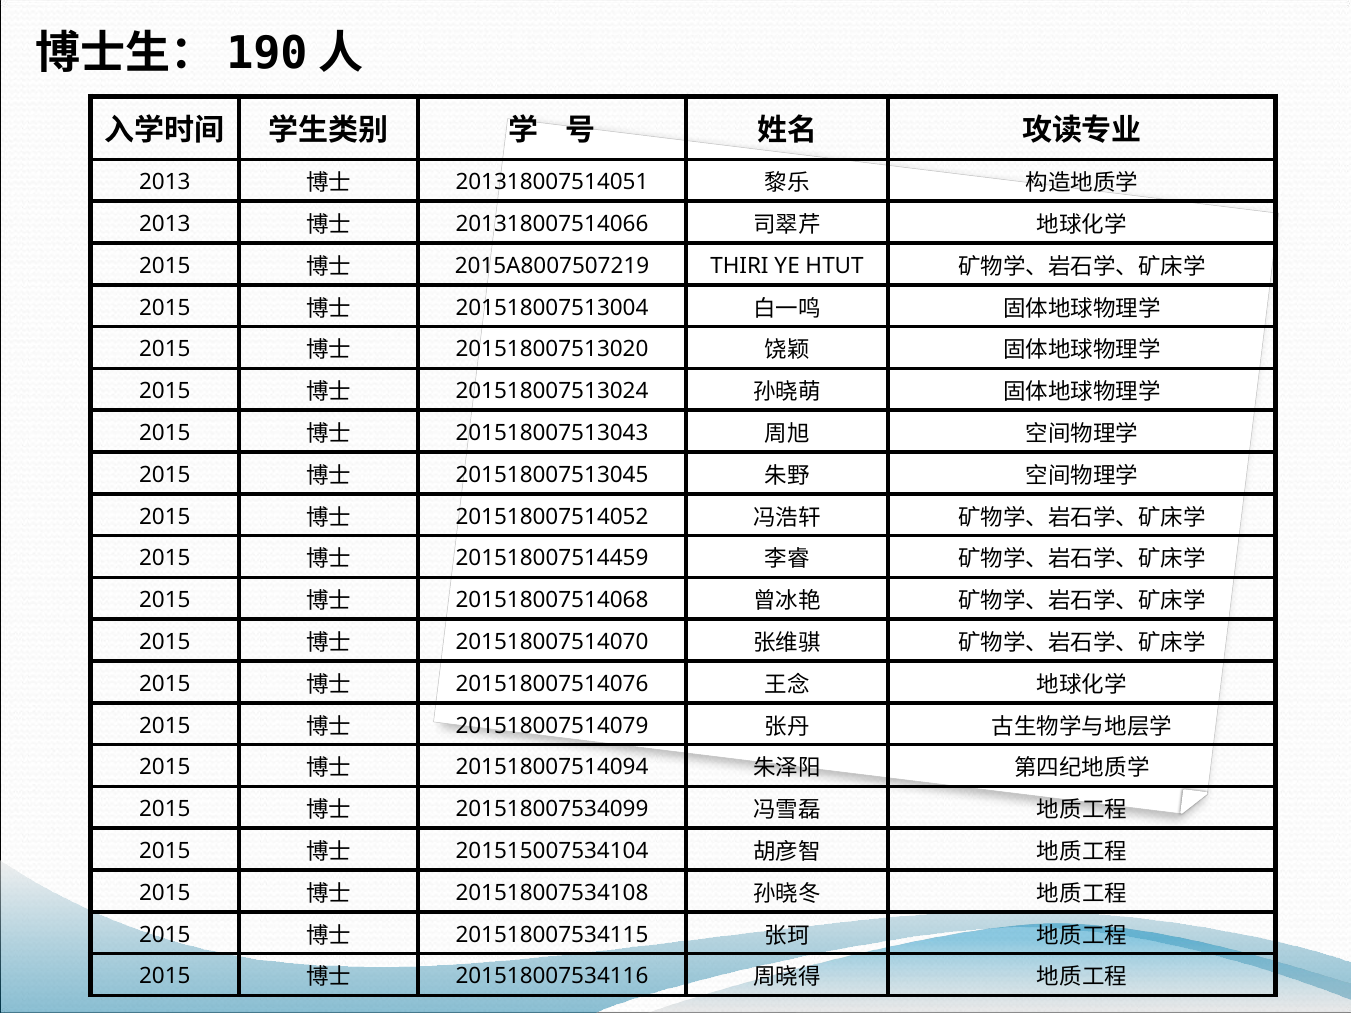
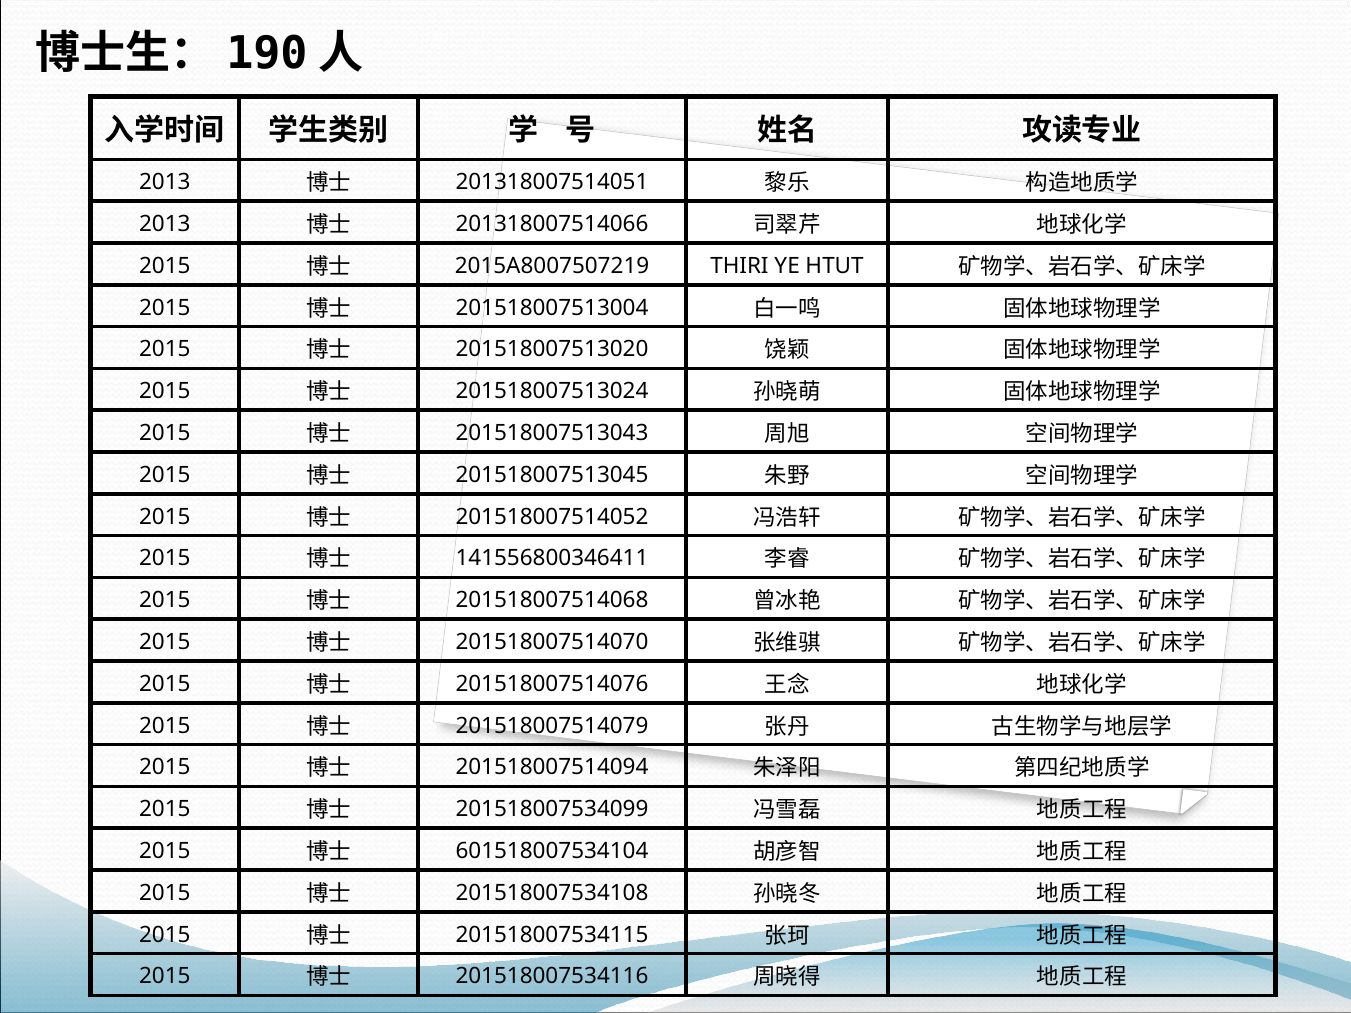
201518007514459: 201518007514459 -> 141556800346411
201515007534104: 201515007534104 -> 601518007534104
